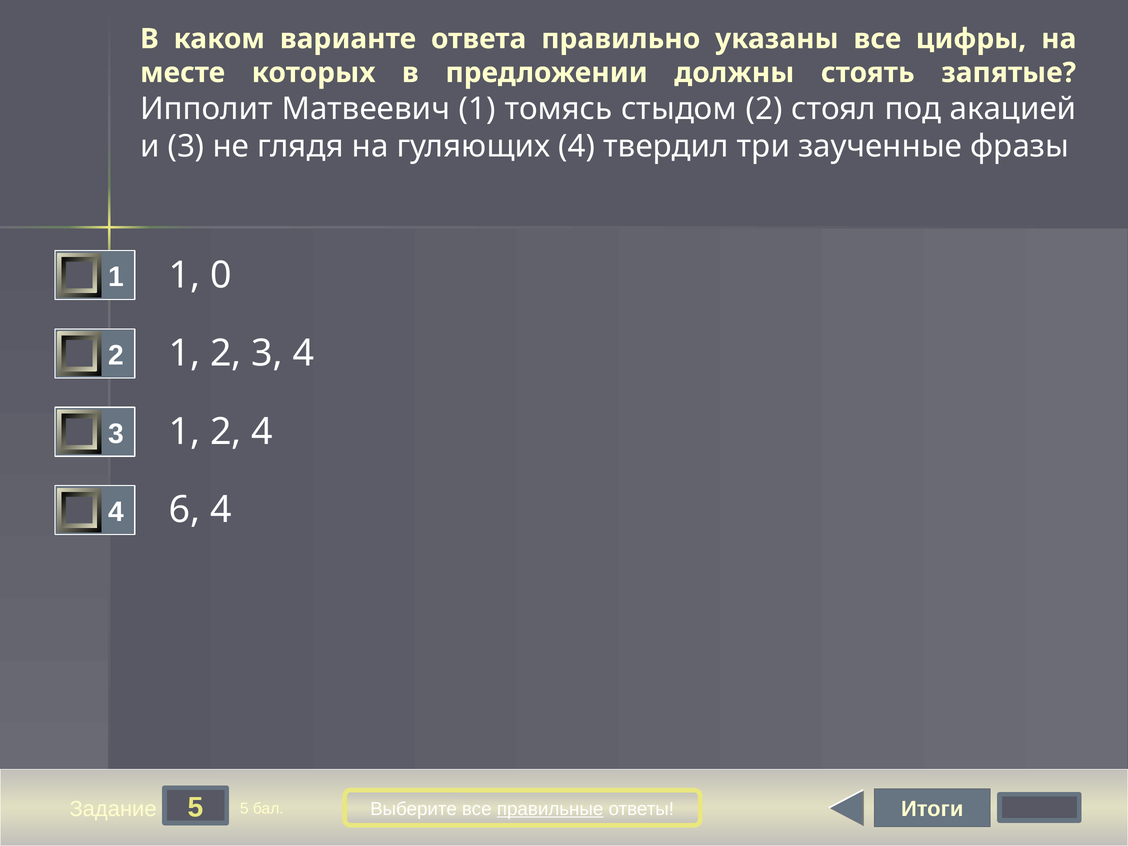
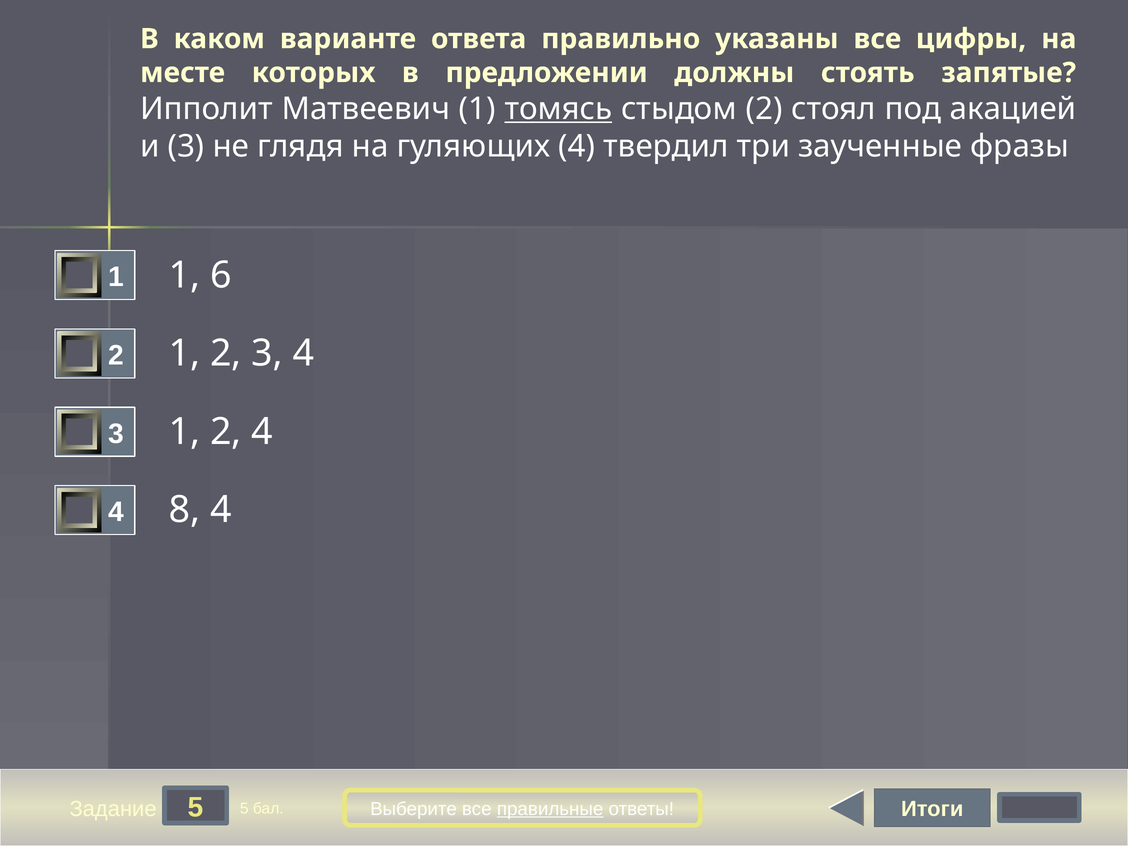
томясь underline: none -> present
0: 0 -> 6
6: 6 -> 8
